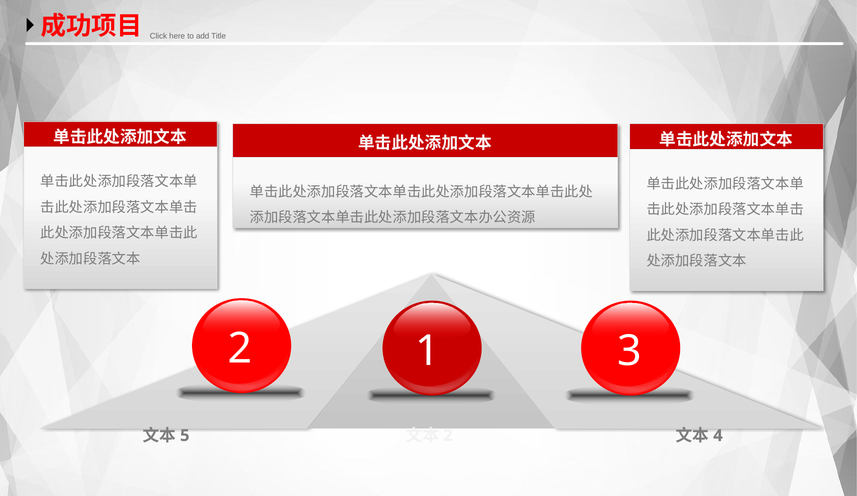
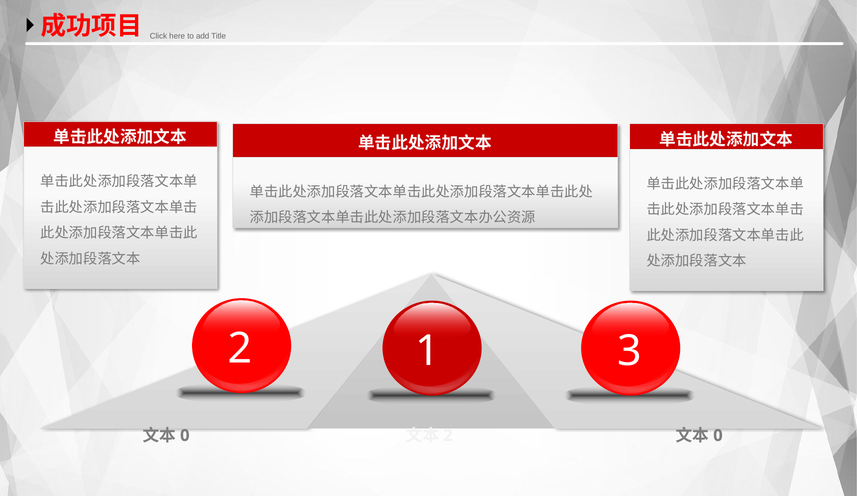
5 at (185, 436): 5 -> 0
4 at (718, 436): 4 -> 0
